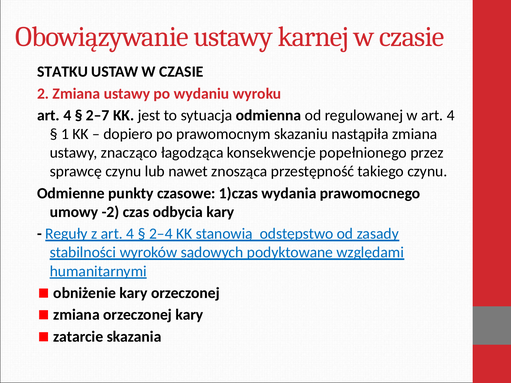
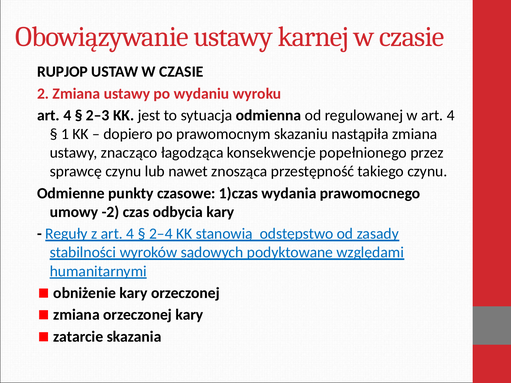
STATKU: STATKU -> RUPJOP
2–7: 2–7 -> 2–3
